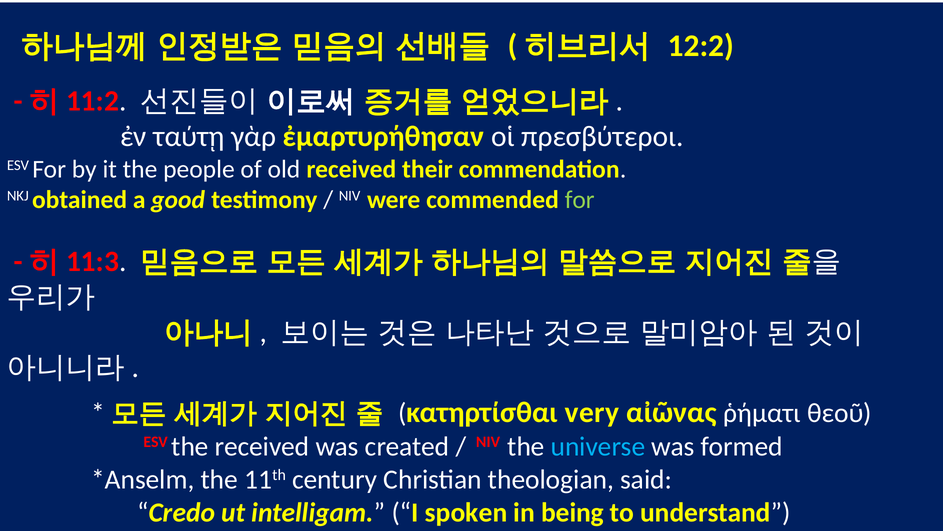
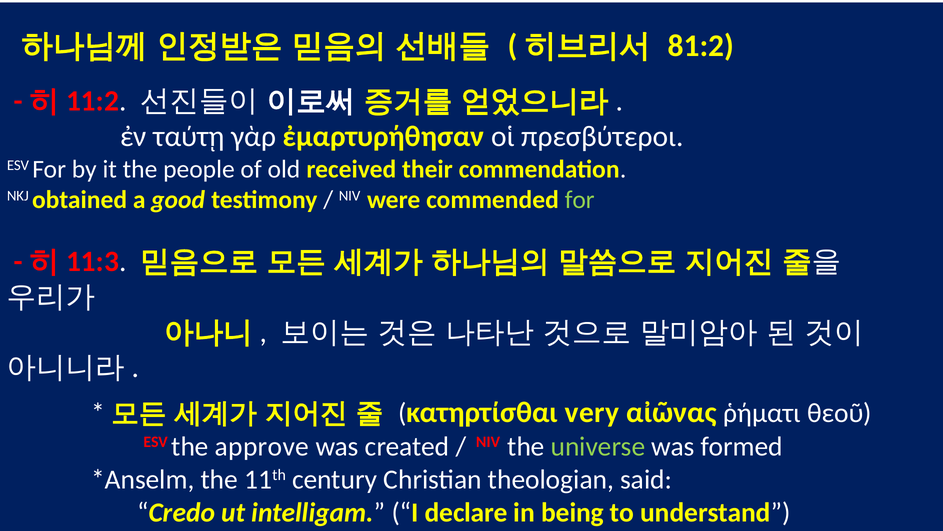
12:2: 12:2 -> 81:2
the received: received -> approve
universe colour: light blue -> light green
spoken: spoken -> declare
